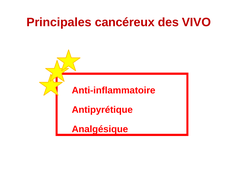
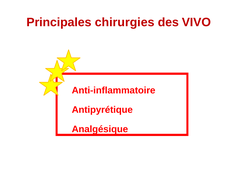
cancéreux: cancéreux -> chirurgies
